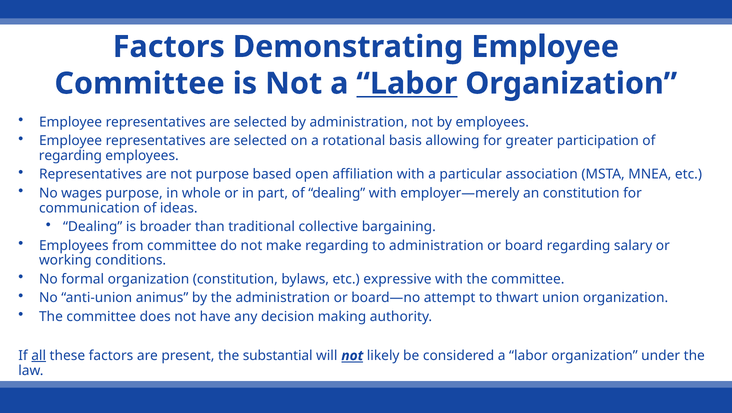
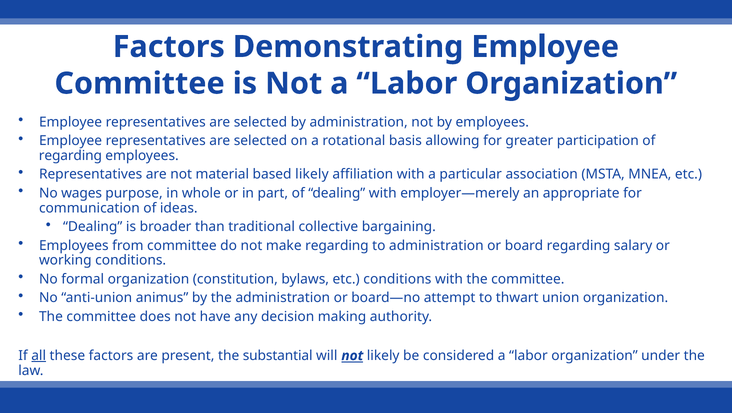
Labor at (407, 83) underline: present -> none
not purpose: purpose -> material
based open: open -> likely
an constitution: constitution -> appropriate
etc expressive: expressive -> conditions
